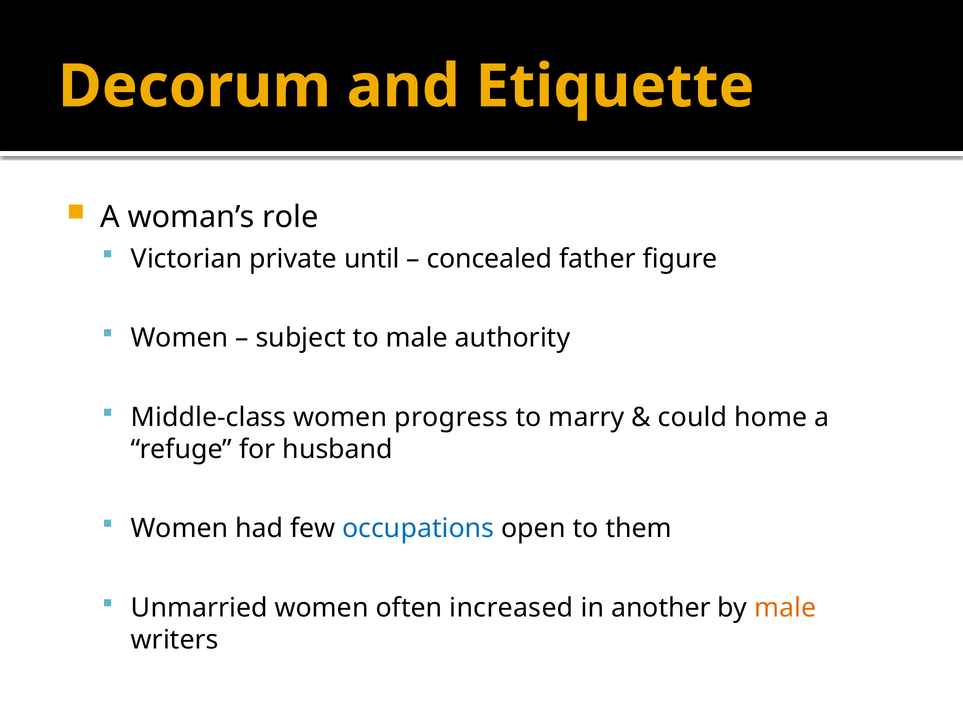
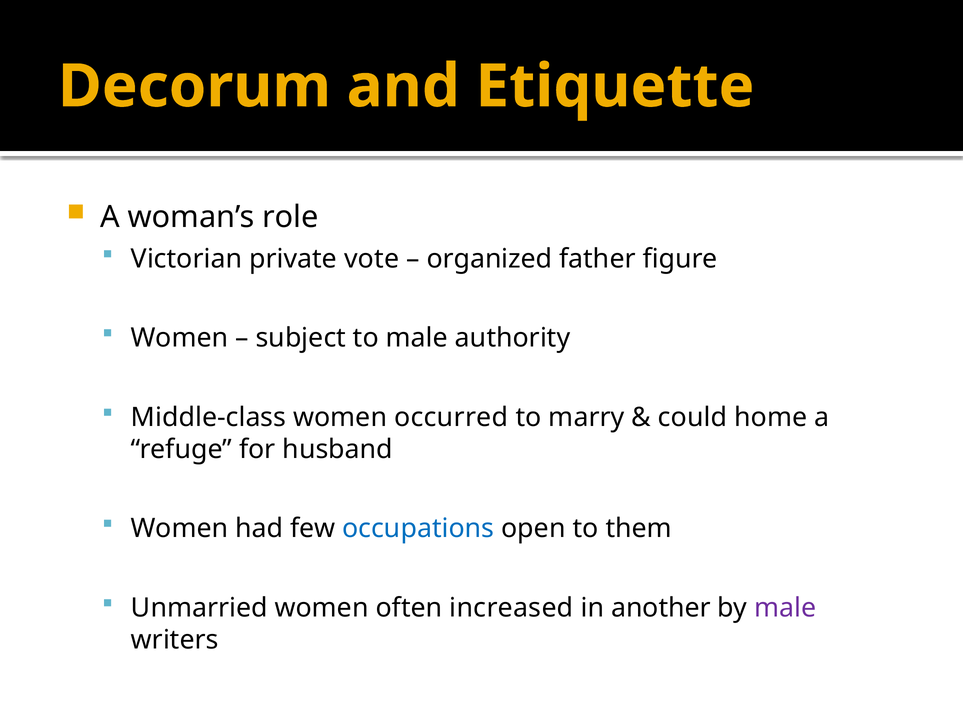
until: until -> vote
concealed: concealed -> organized
progress: progress -> occurred
male at (785, 608) colour: orange -> purple
